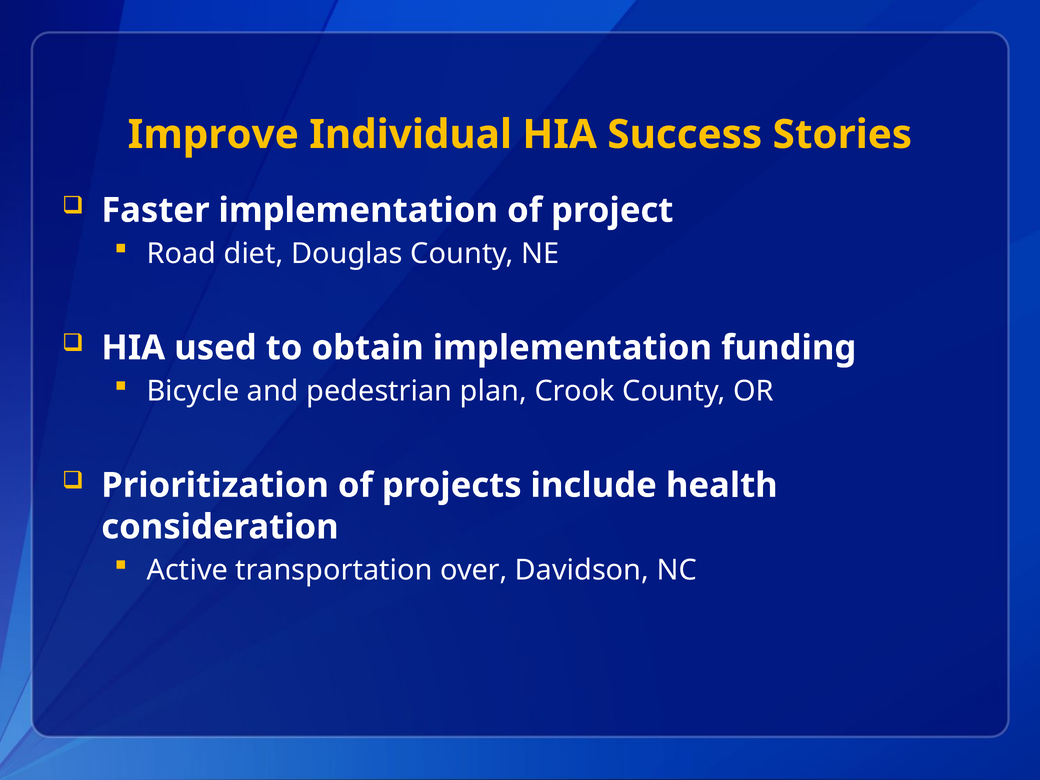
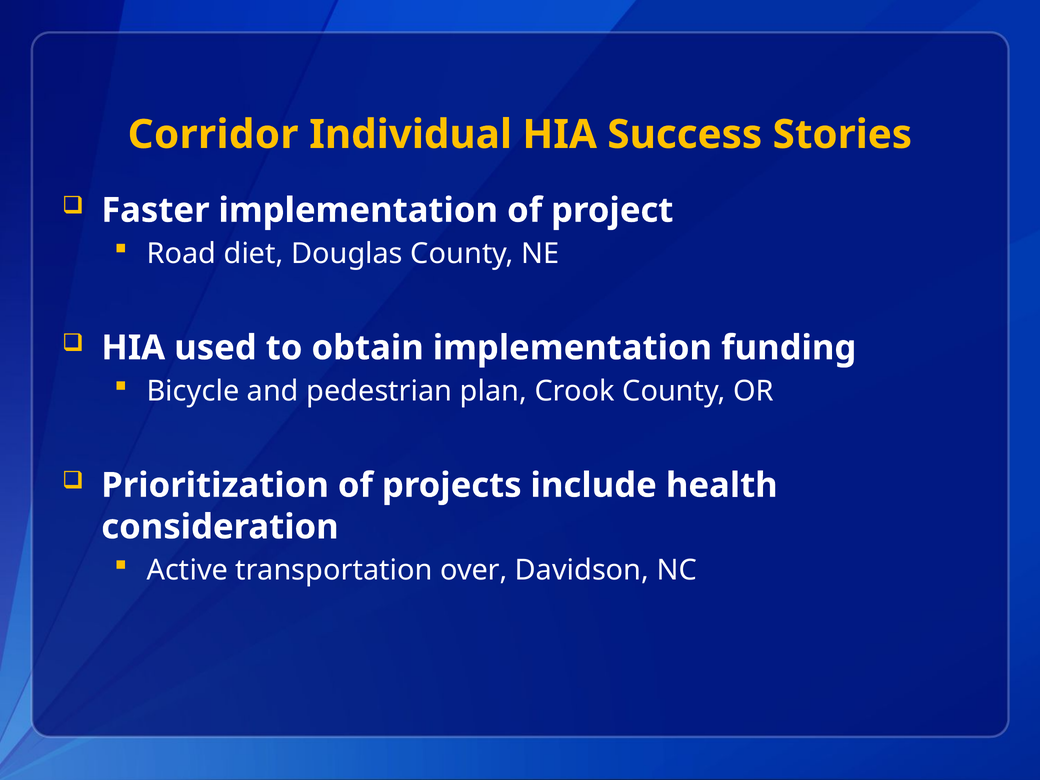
Improve: Improve -> Corridor
